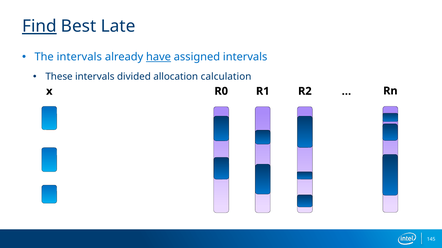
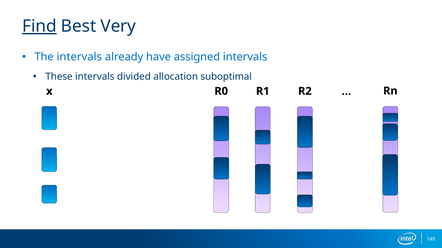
Late: Late -> Very
have underline: present -> none
calculation: calculation -> suboptimal
